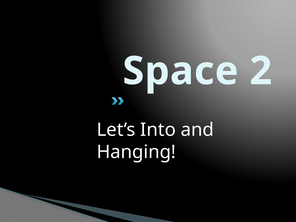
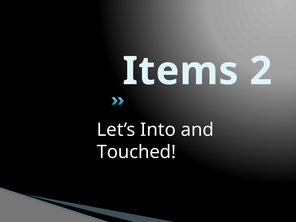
Space: Space -> Items
Hanging: Hanging -> Touched
